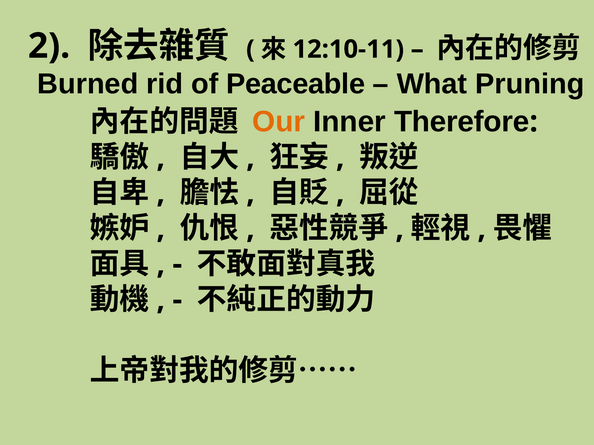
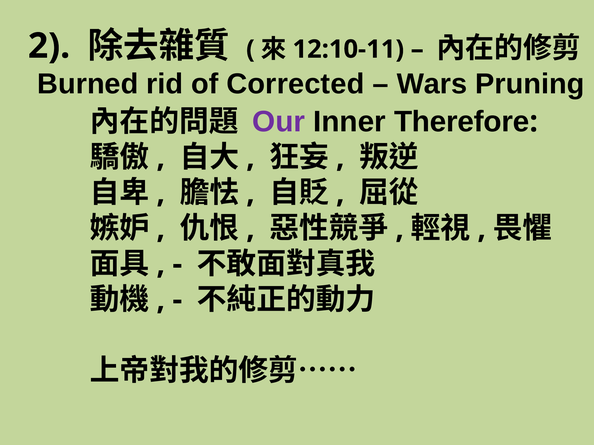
Peaceable: Peaceable -> Corrected
What: What -> Wars
Our colour: orange -> purple
